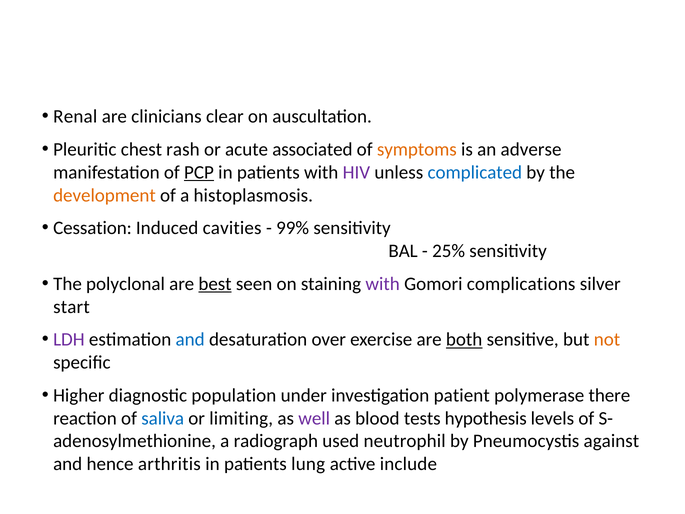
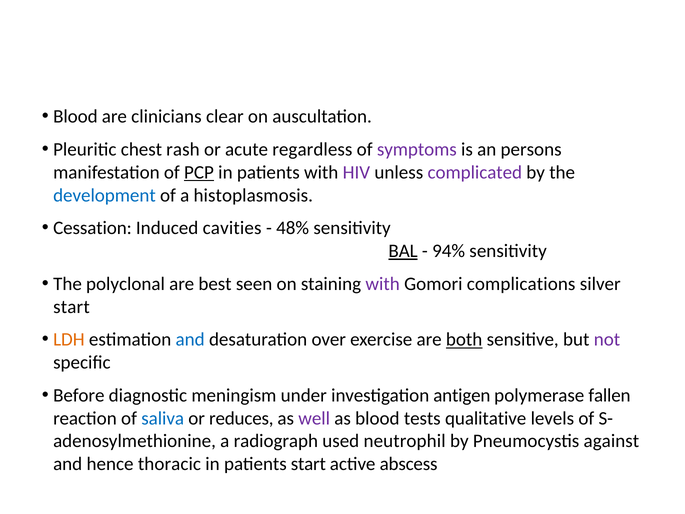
Renal at (75, 117): Renal -> Blood
associated: associated -> regardless
symptoms colour: orange -> purple
adverse: adverse -> persons
complicated colour: blue -> purple
development colour: orange -> blue
99%: 99% -> 48%
BAL underline: none -> present
25%: 25% -> 94%
best underline: present -> none
LDH colour: purple -> orange
not colour: orange -> purple
Higher: Higher -> Before
population: population -> meningism
patient: patient -> antigen
there: there -> fallen
limiting: limiting -> reduces
hypothesis: hypothesis -> qualitative
arthritis: arthritis -> thoracic
patients lung: lung -> start
include: include -> abscess
